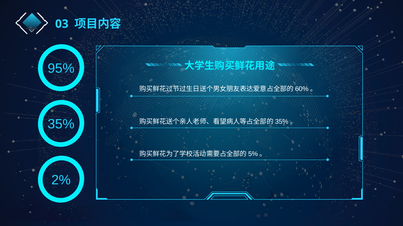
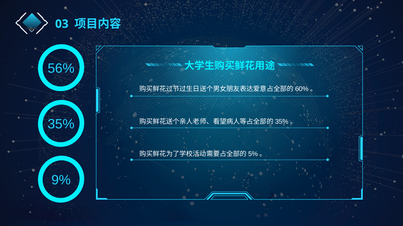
95%: 95% -> 56%
2%: 2% -> 9%
